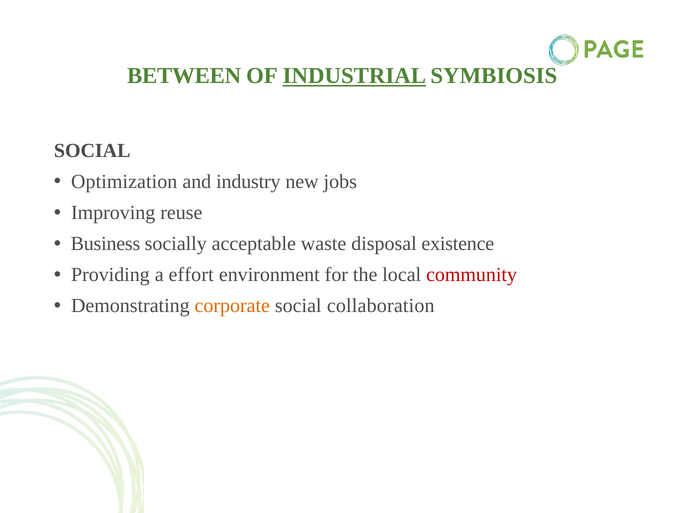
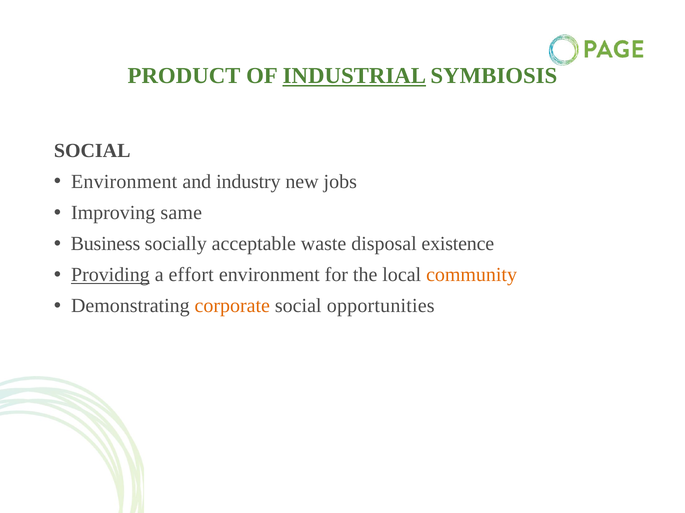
BETWEEN: BETWEEN -> PRODUCT
Optimization at (124, 182): Optimization -> Environment
reuse: reuse -> same
Providing underline: none -> present
community colour: red -> orange
collaboration: collaboration -> opportunities
